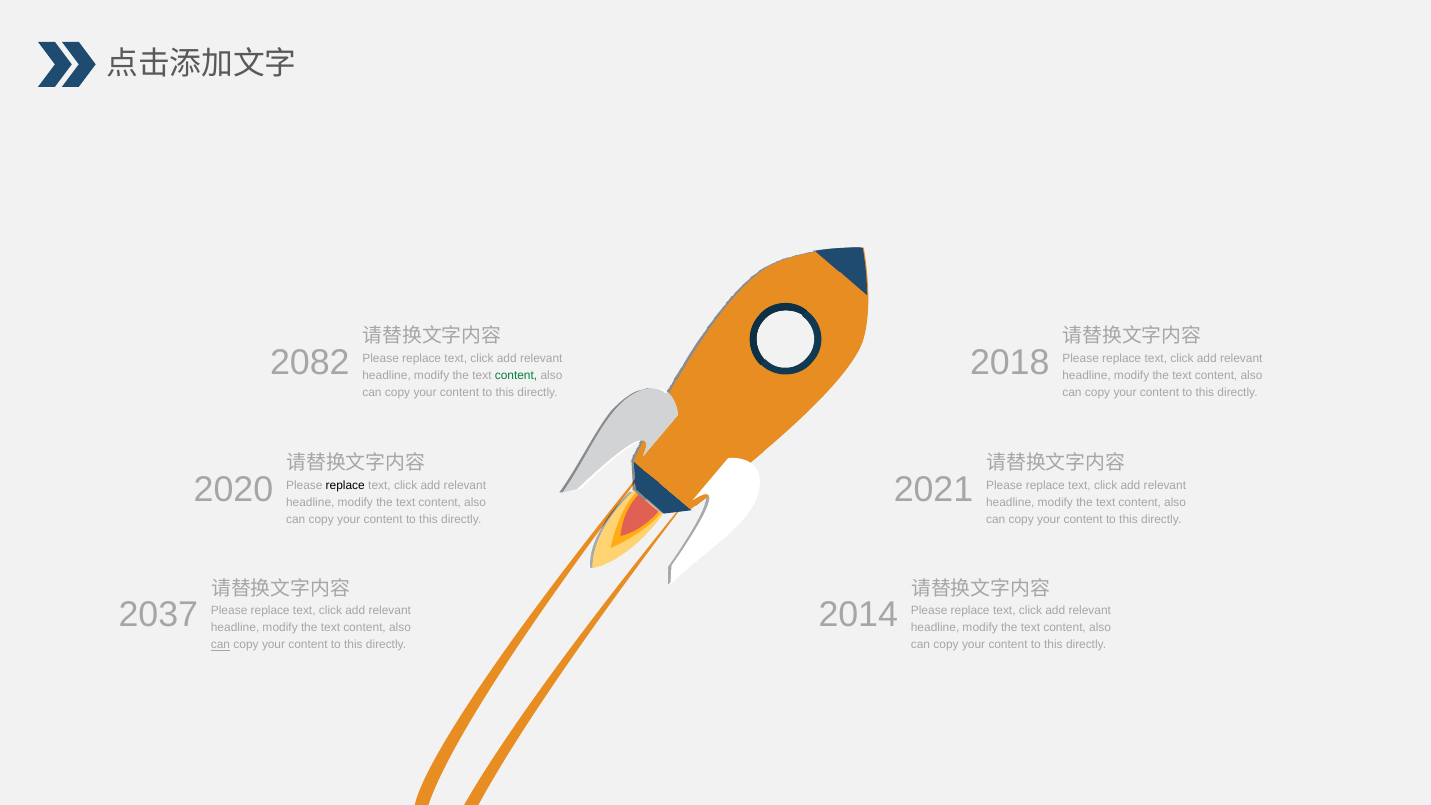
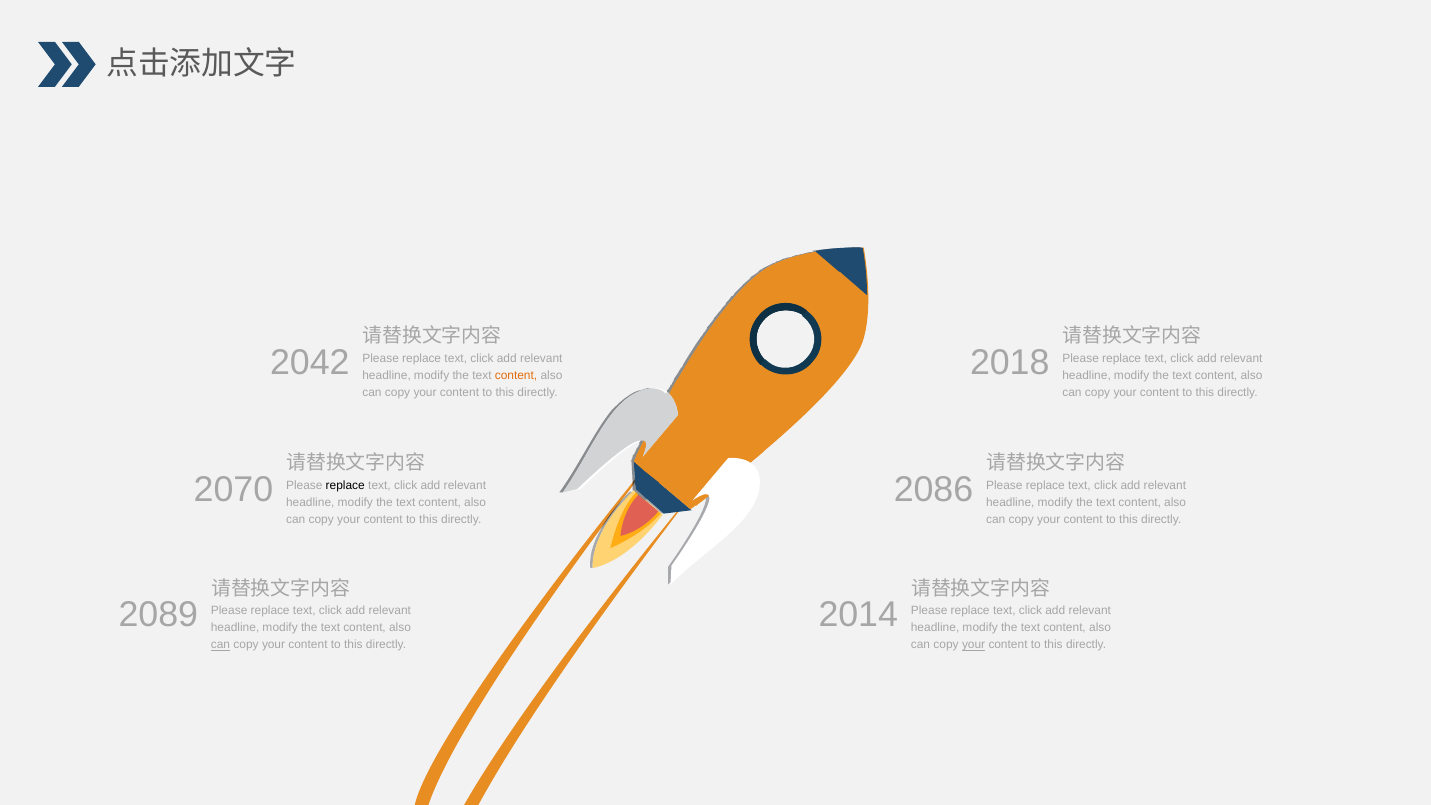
2082: 2082 -> 2042
content at (516, 376) colour: green -> orange
2020: 2020 -> 2070
2021: 2021 -> 2086
2037: 2037 -> 2089
your at (974, 645) underline: none -> present
